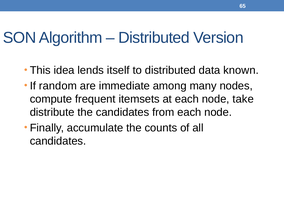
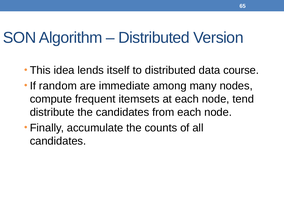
known: known -> course
take: take -> tend
